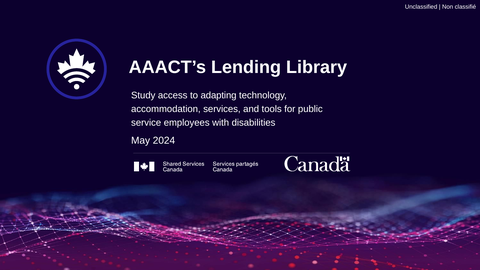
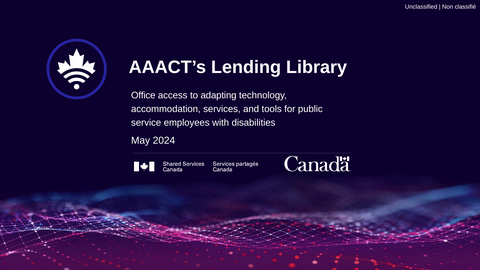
Study: Study -> Office
